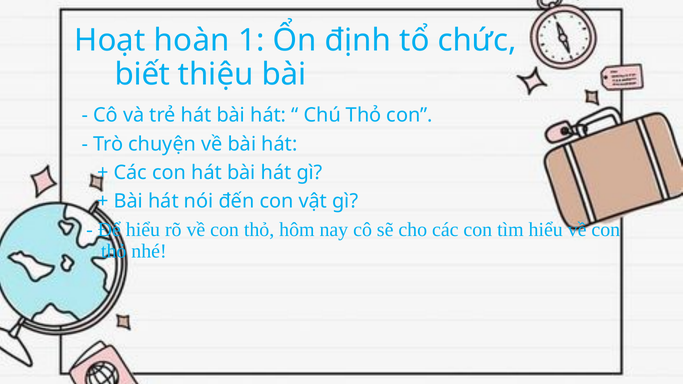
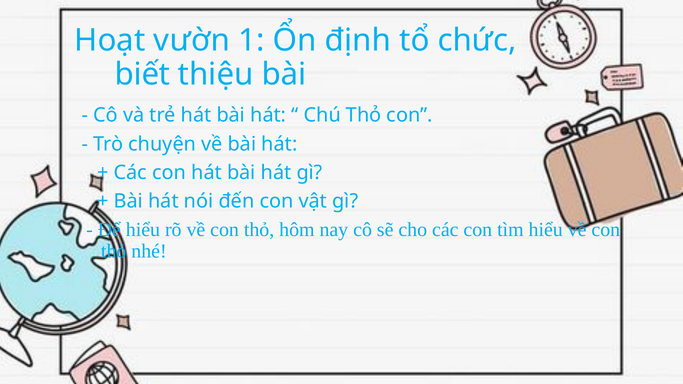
hoàn: hoàn -> vườn
